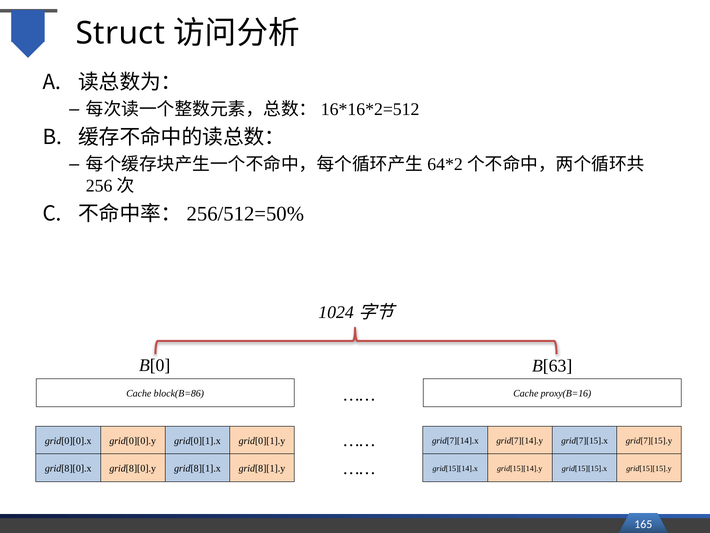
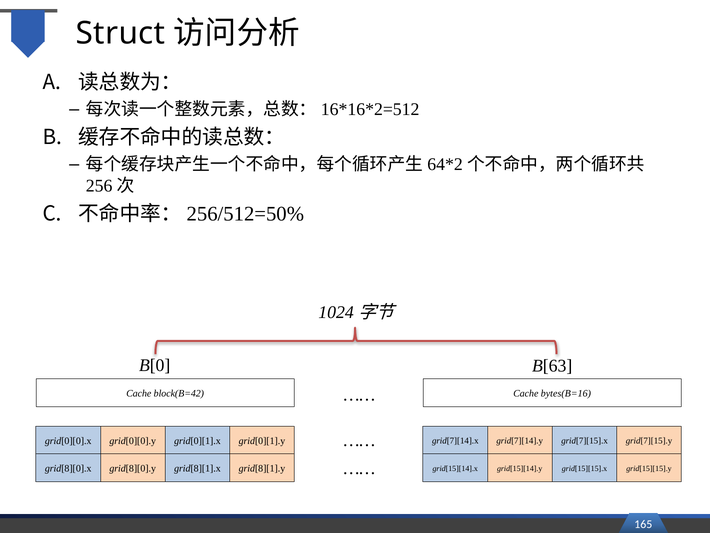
block(B=86: block(B=86 -> block(B=42
proxy(B=16: proxy(B=16 -> bytes(B=16
